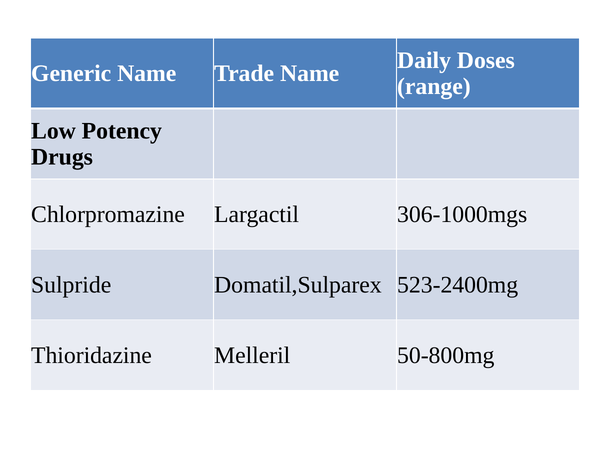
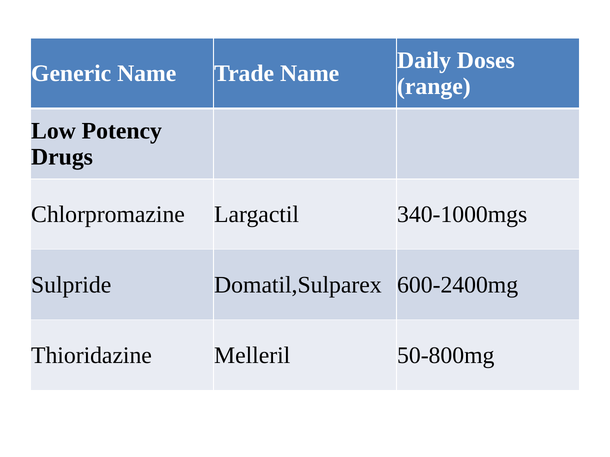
306-1000mgs: 306-1000mgs -> 340-1000mgs
523-2400mg: 523-2400mg -> 600-2400mg
